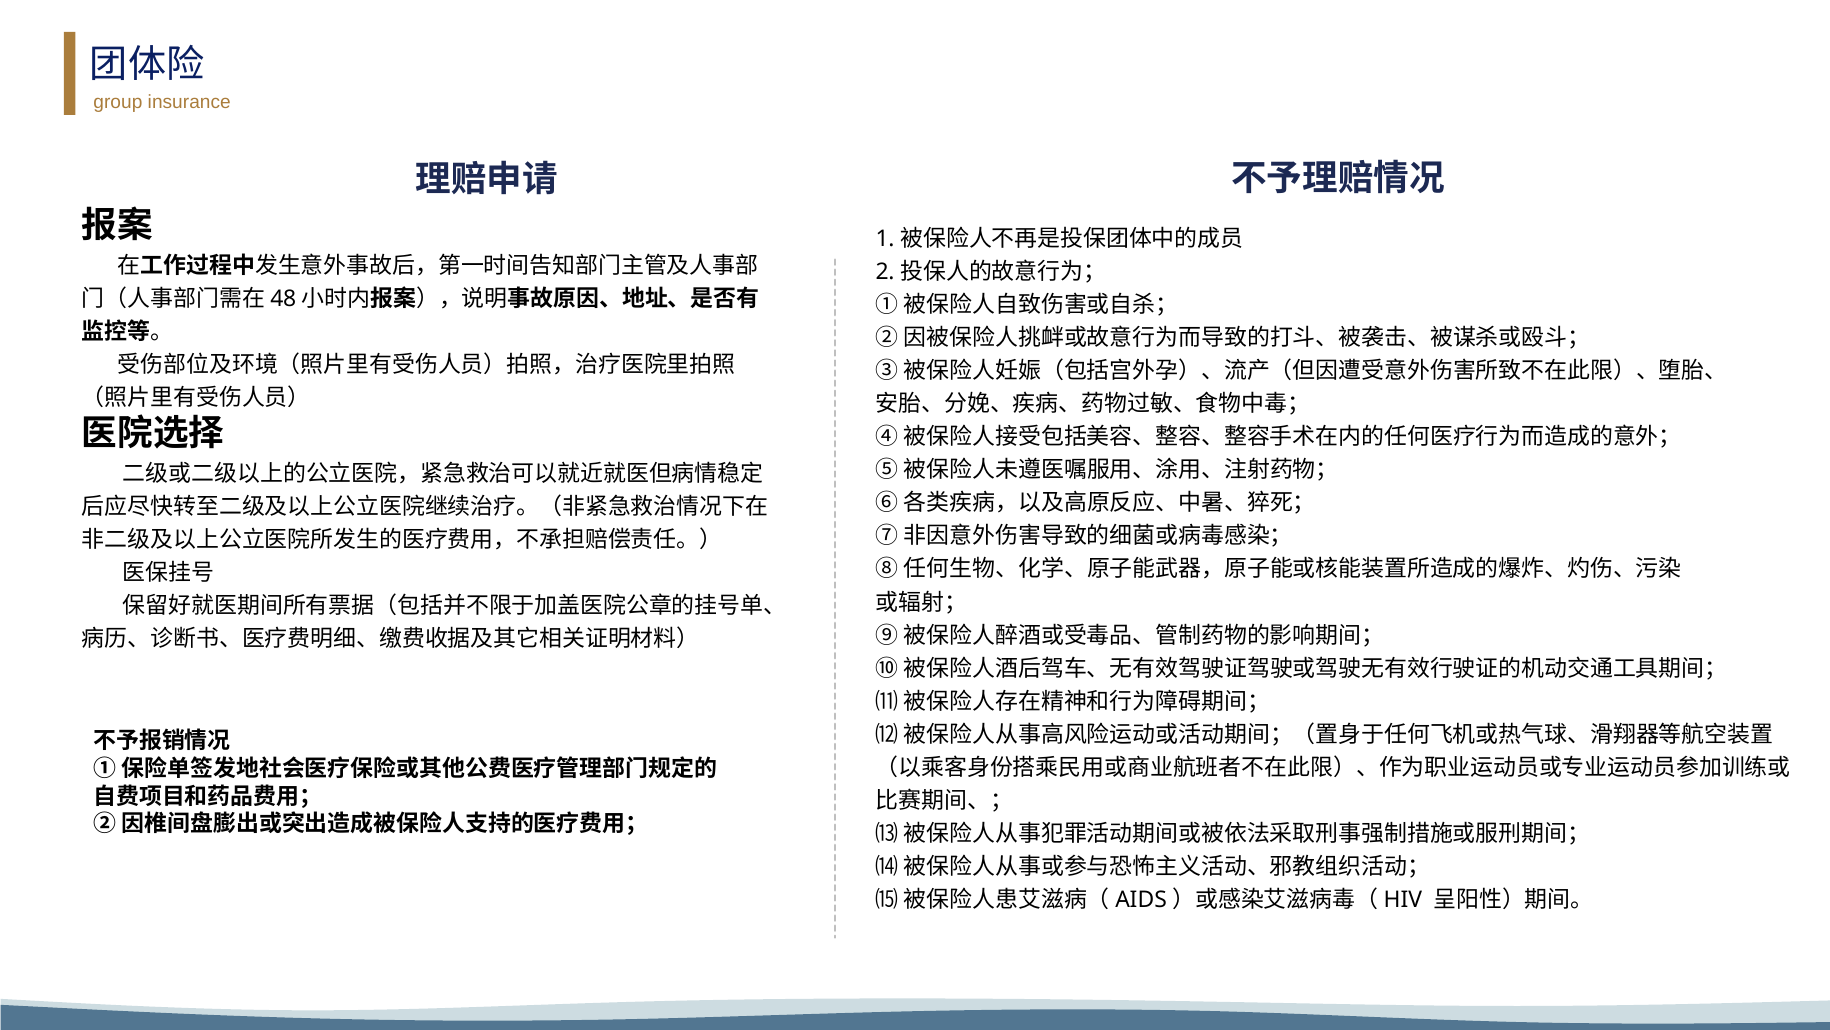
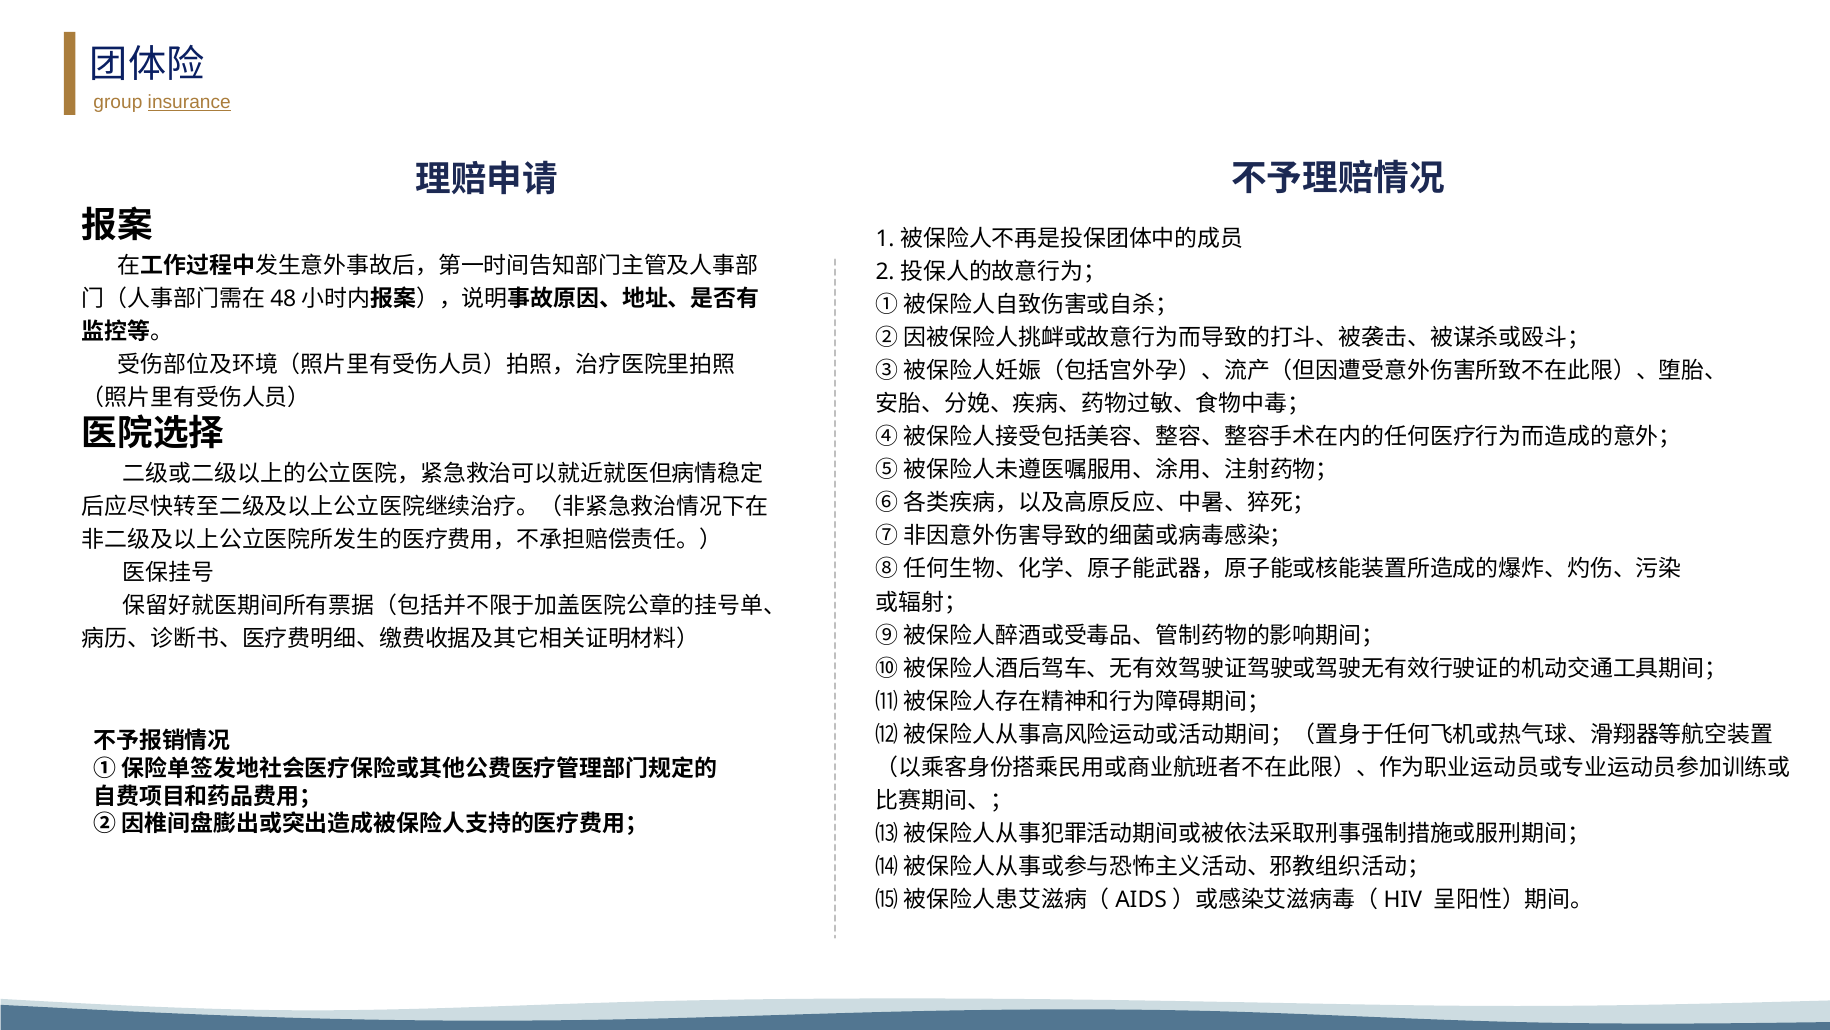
insurance underline: none -> present
